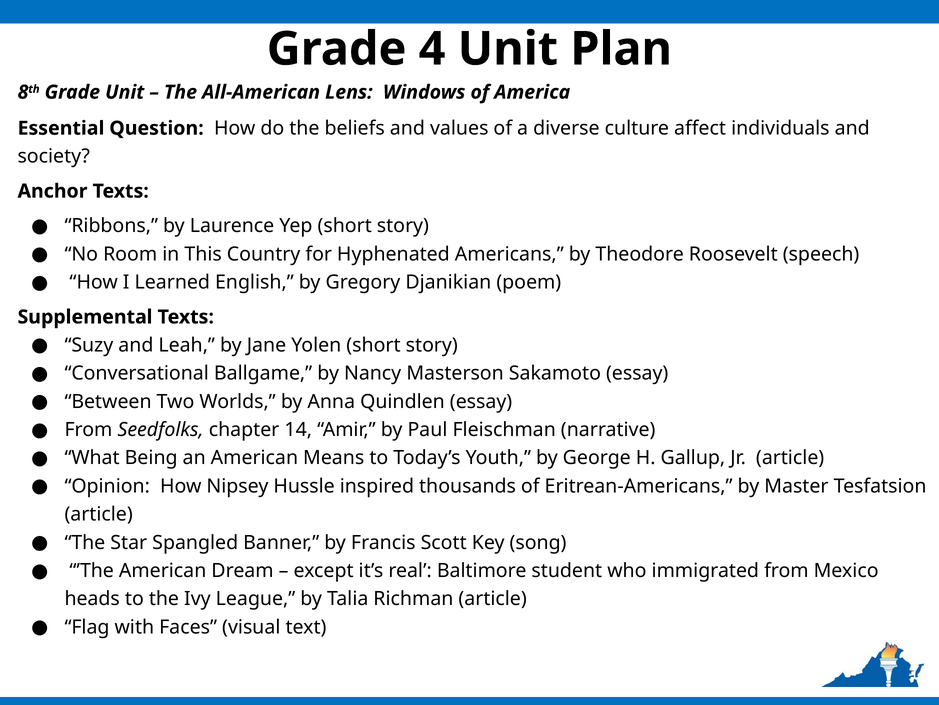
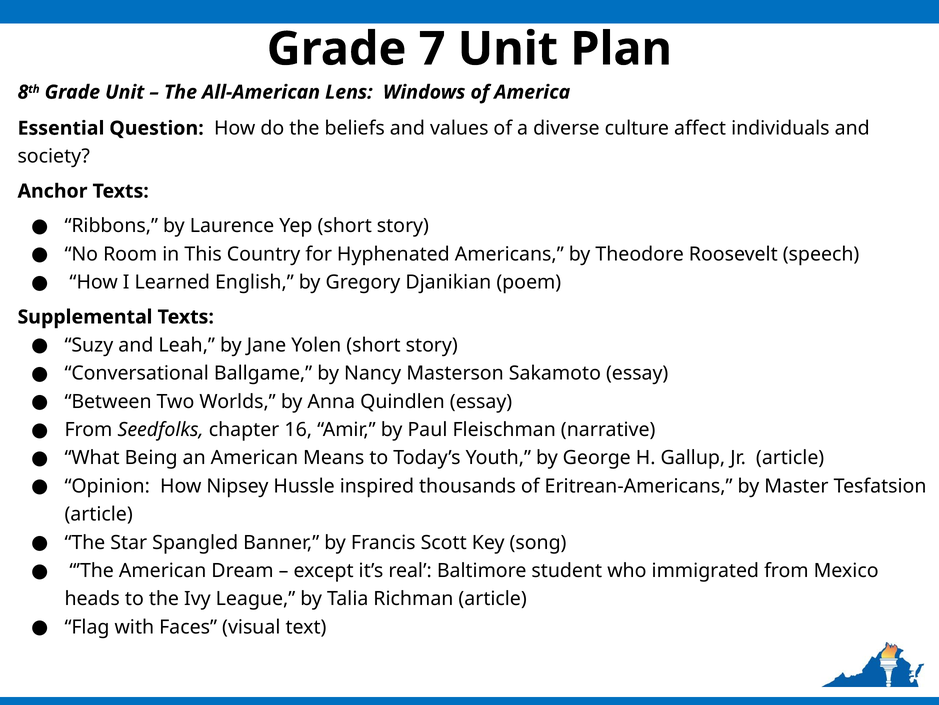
4: 4 -> 7
14: 14 -> 16
